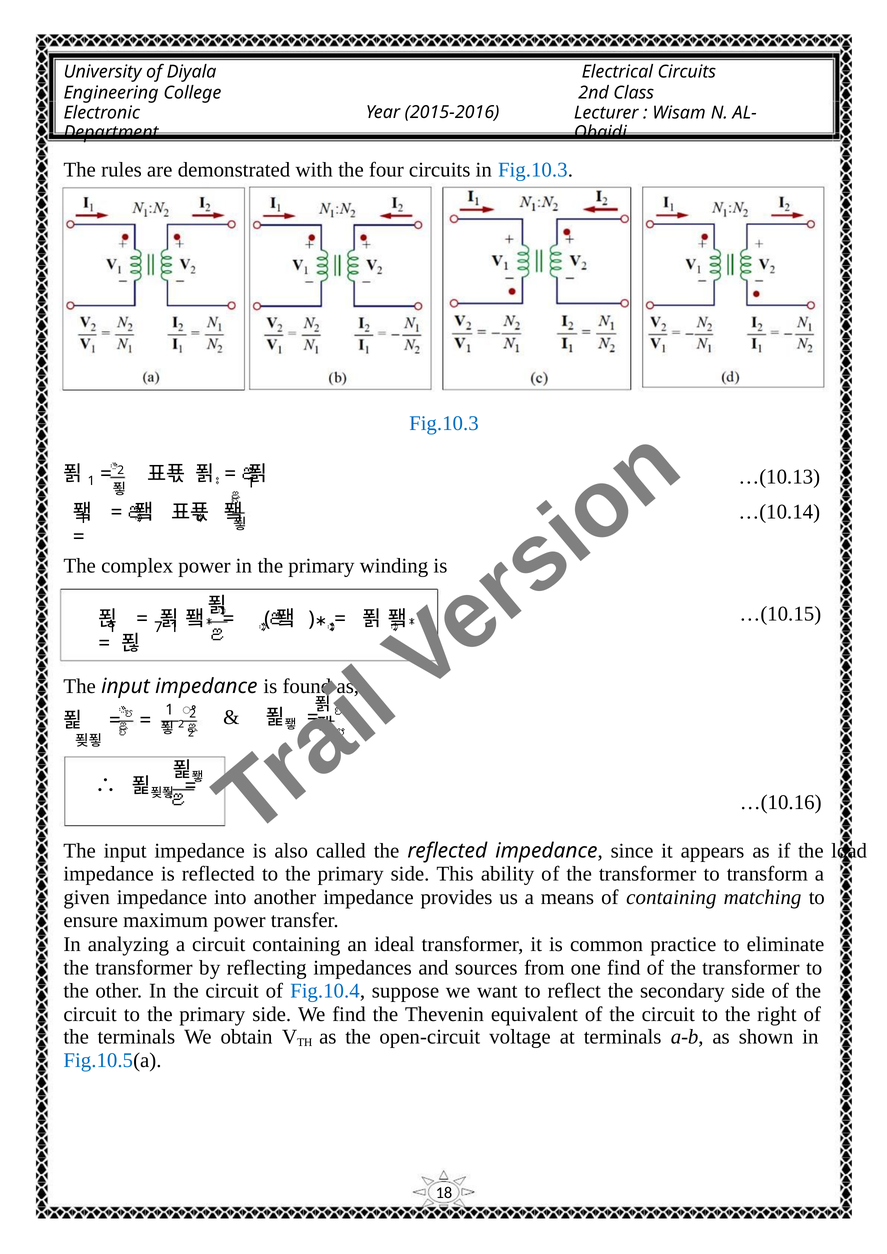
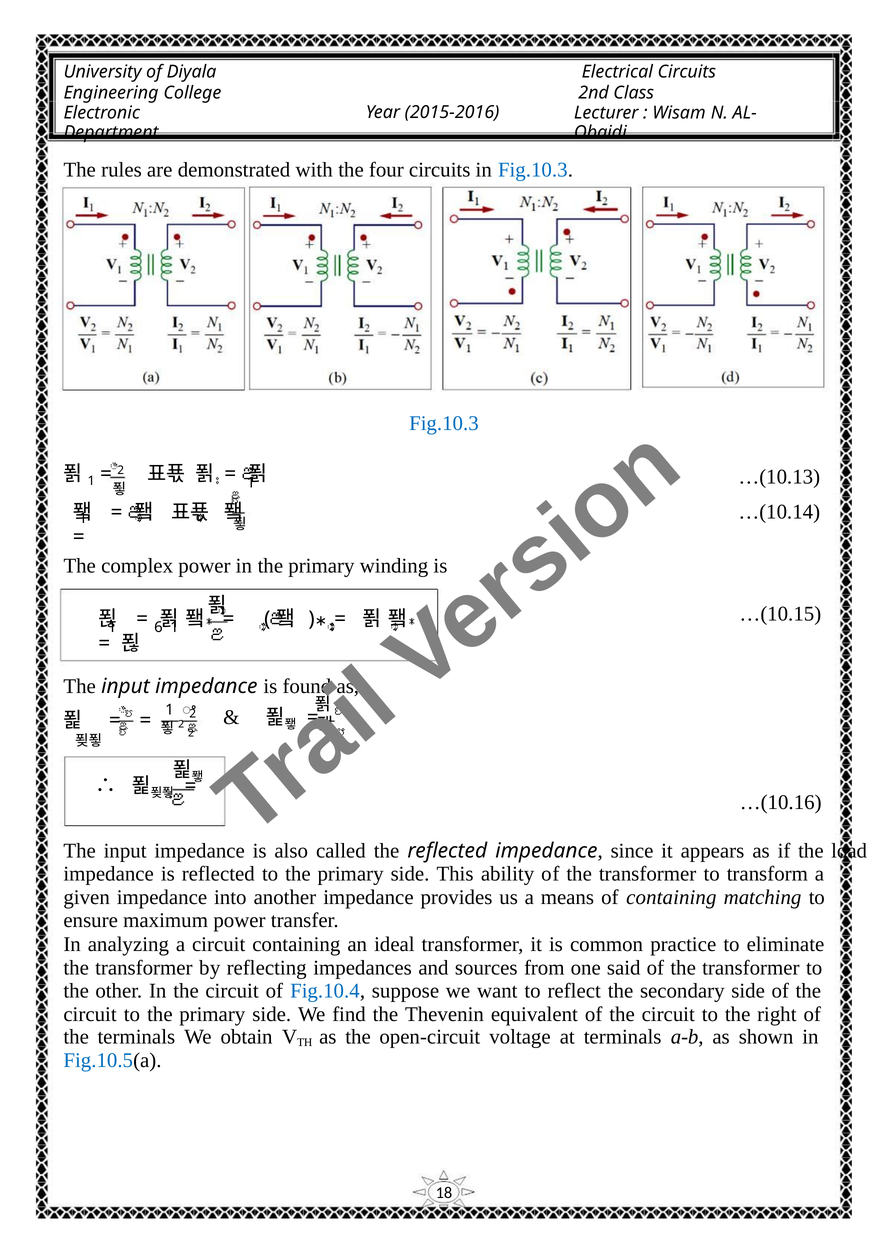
7: 7 -> 6
one find: find -> said
